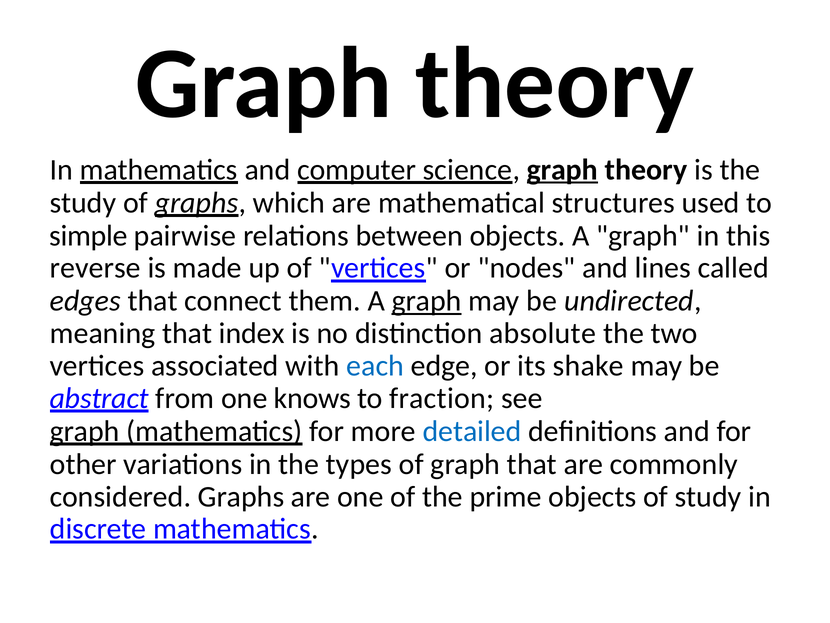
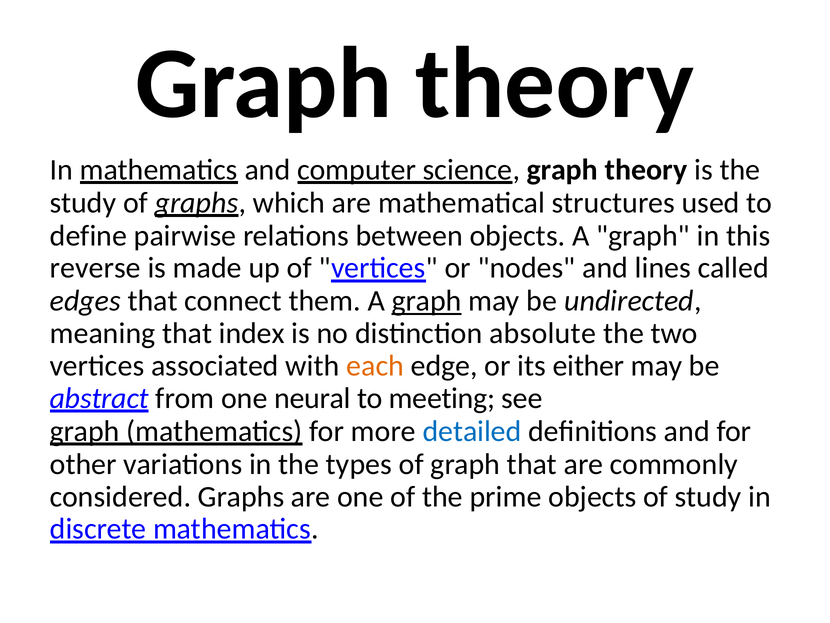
graph at (562, 169) underline: present -> none
simple: simple -> define
each colour: blue -> orange
shake: shake -> either
knows: knows -> neural
fraction: fraction -> meeting
